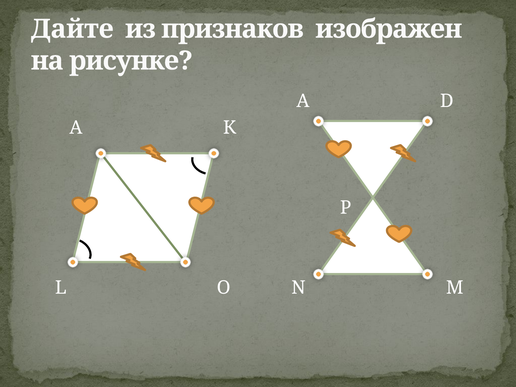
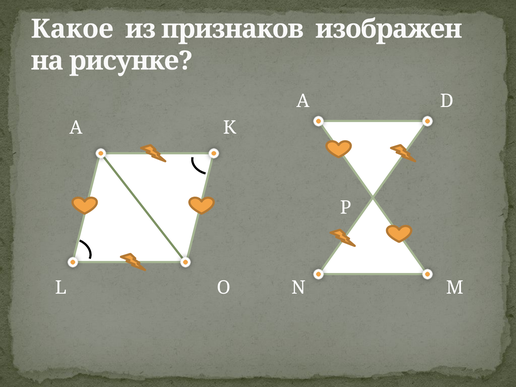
Дайте: Дайте -> Какое
